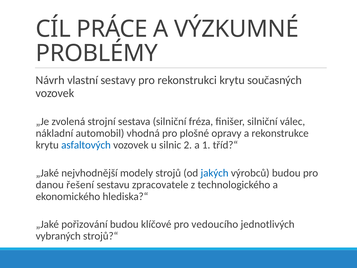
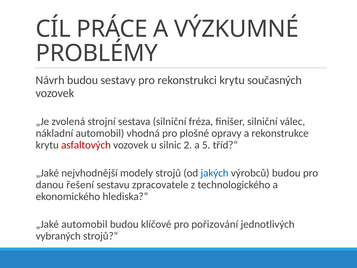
Návrh vlastní: vlastní -> budou
asfaltových colour: blue -> red
1: 1 -> 5
„Jaké pořizování: pořizování -> automobil
vedoucího: vedoucího -> pořizování
